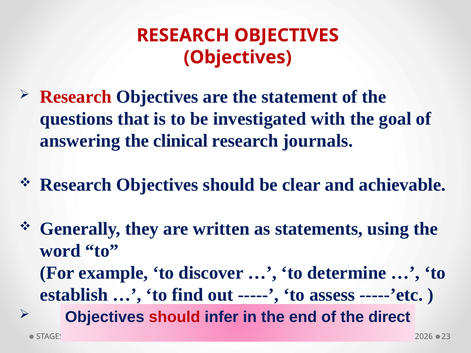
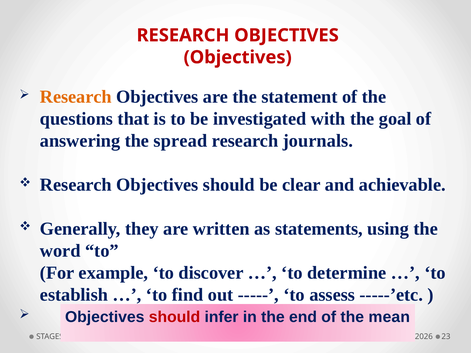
Research at (76, 97) colour: red -> orange
clinical: clinical -> spread
direct: direct -> mean
